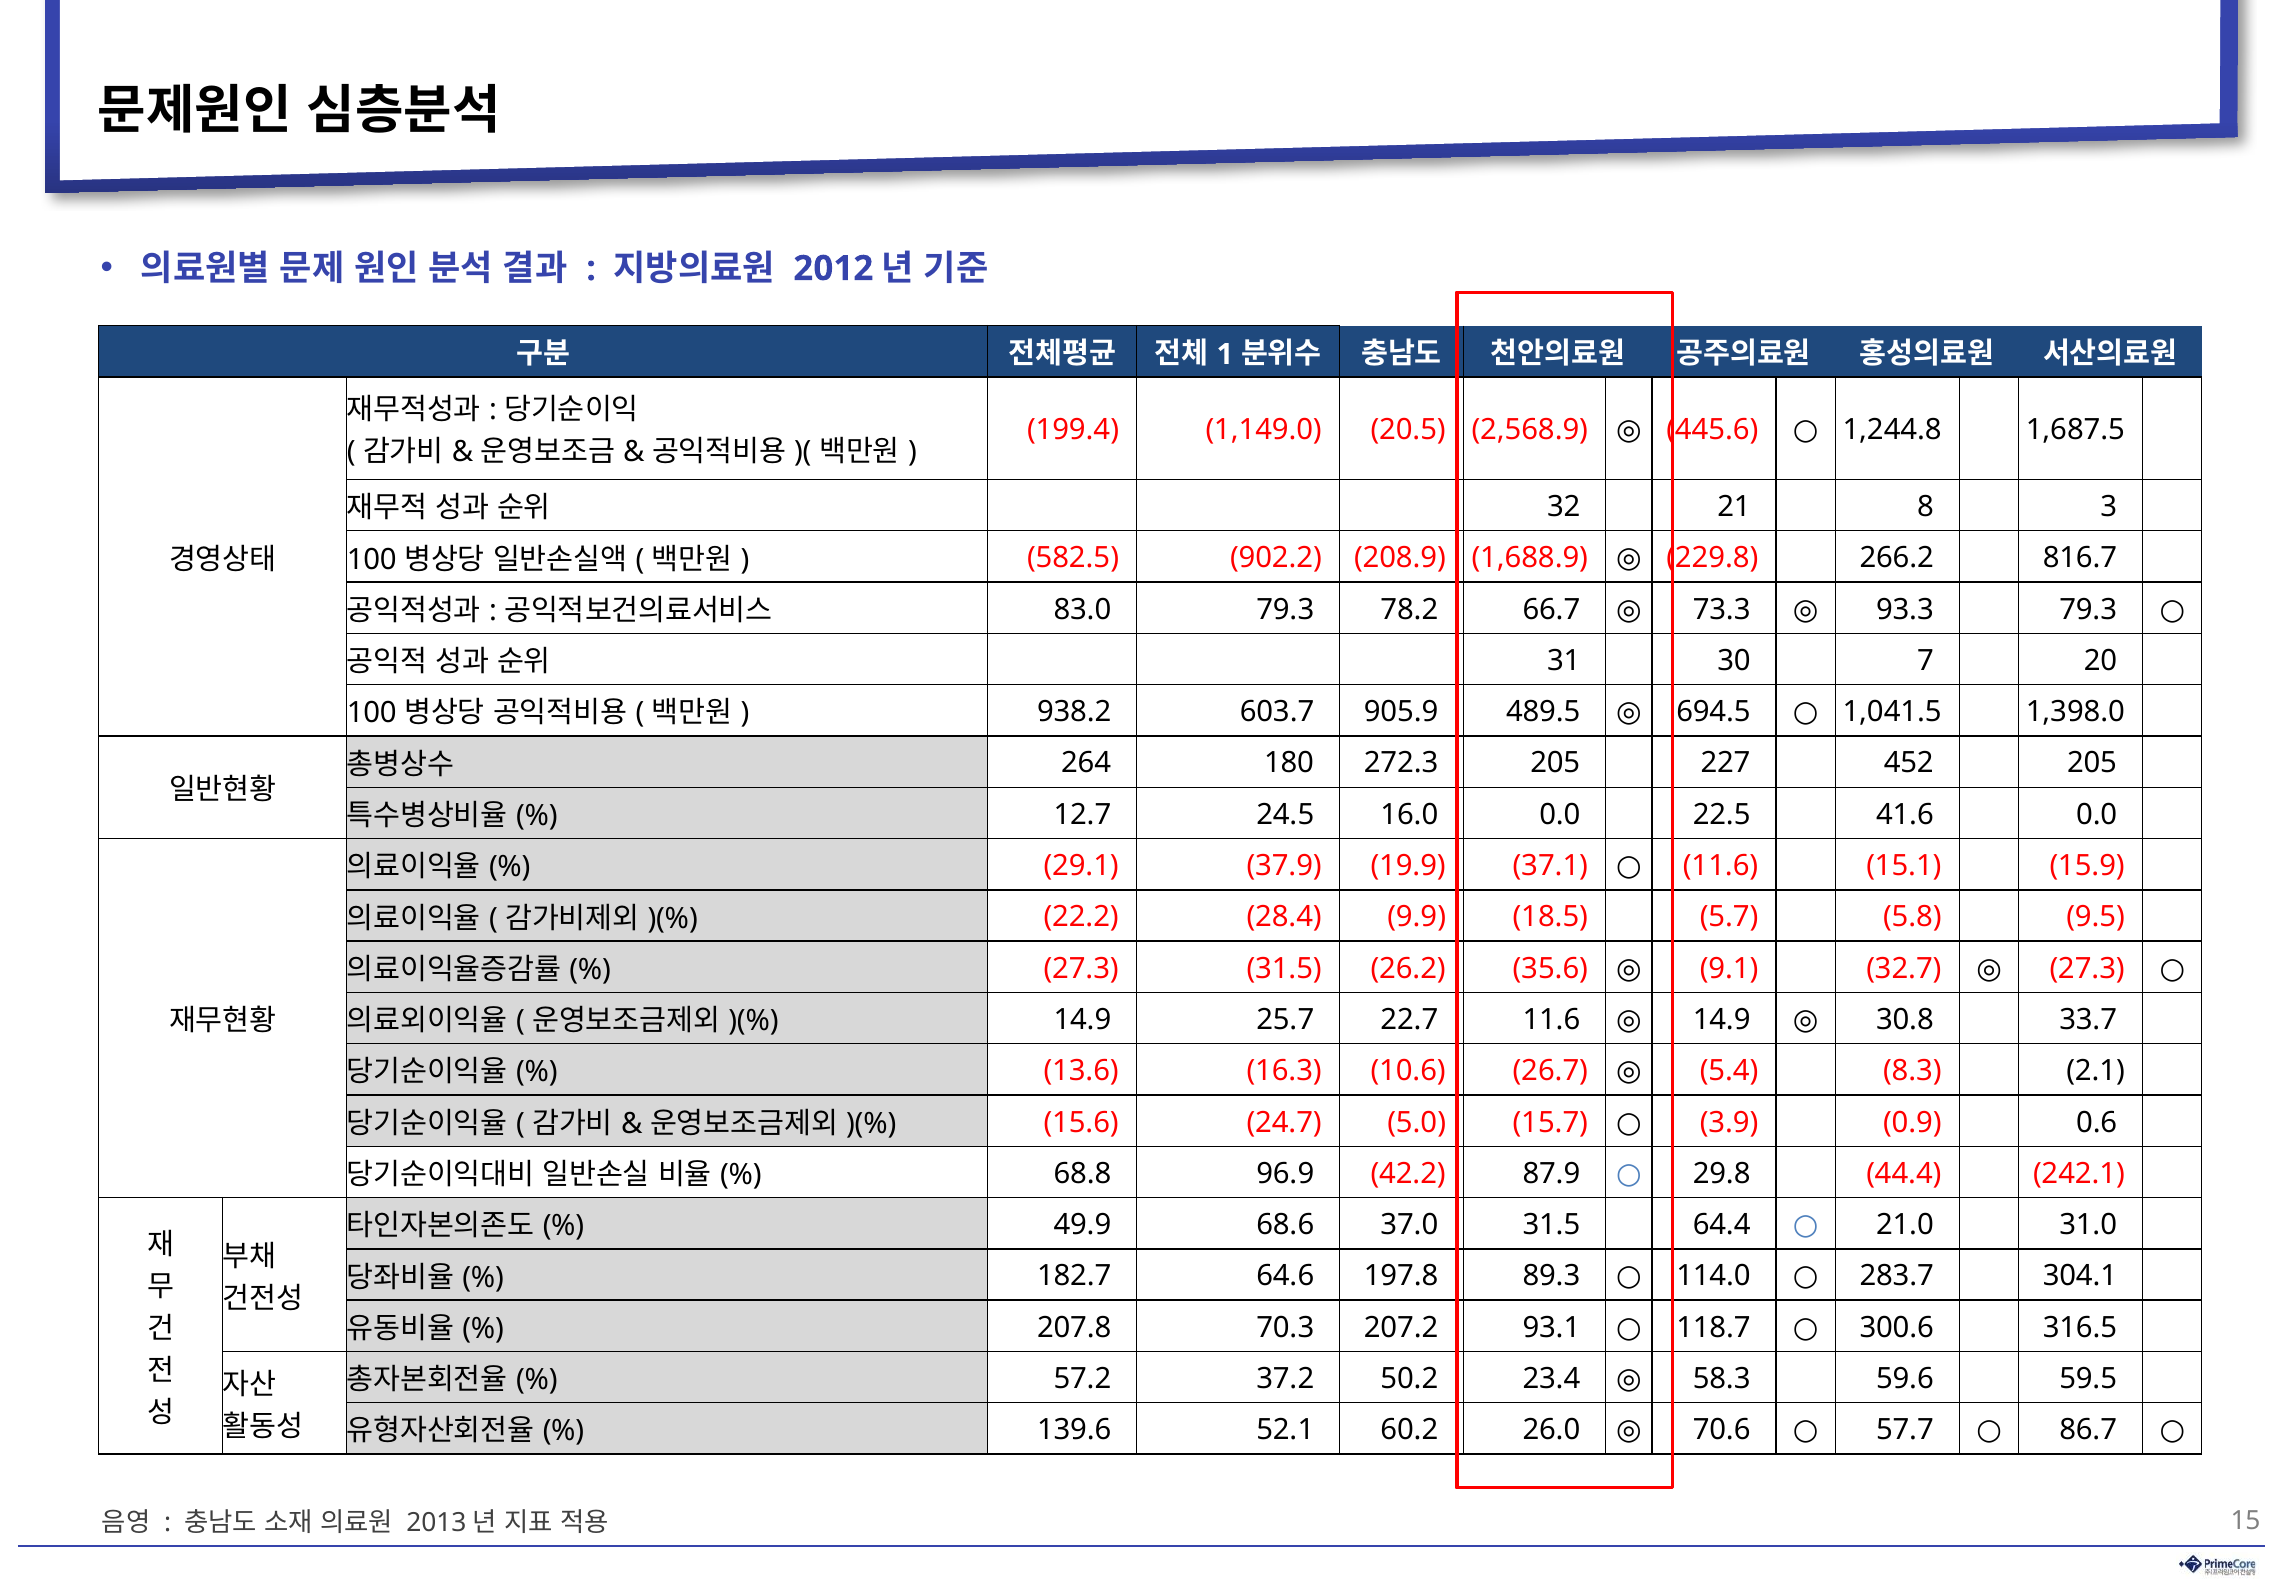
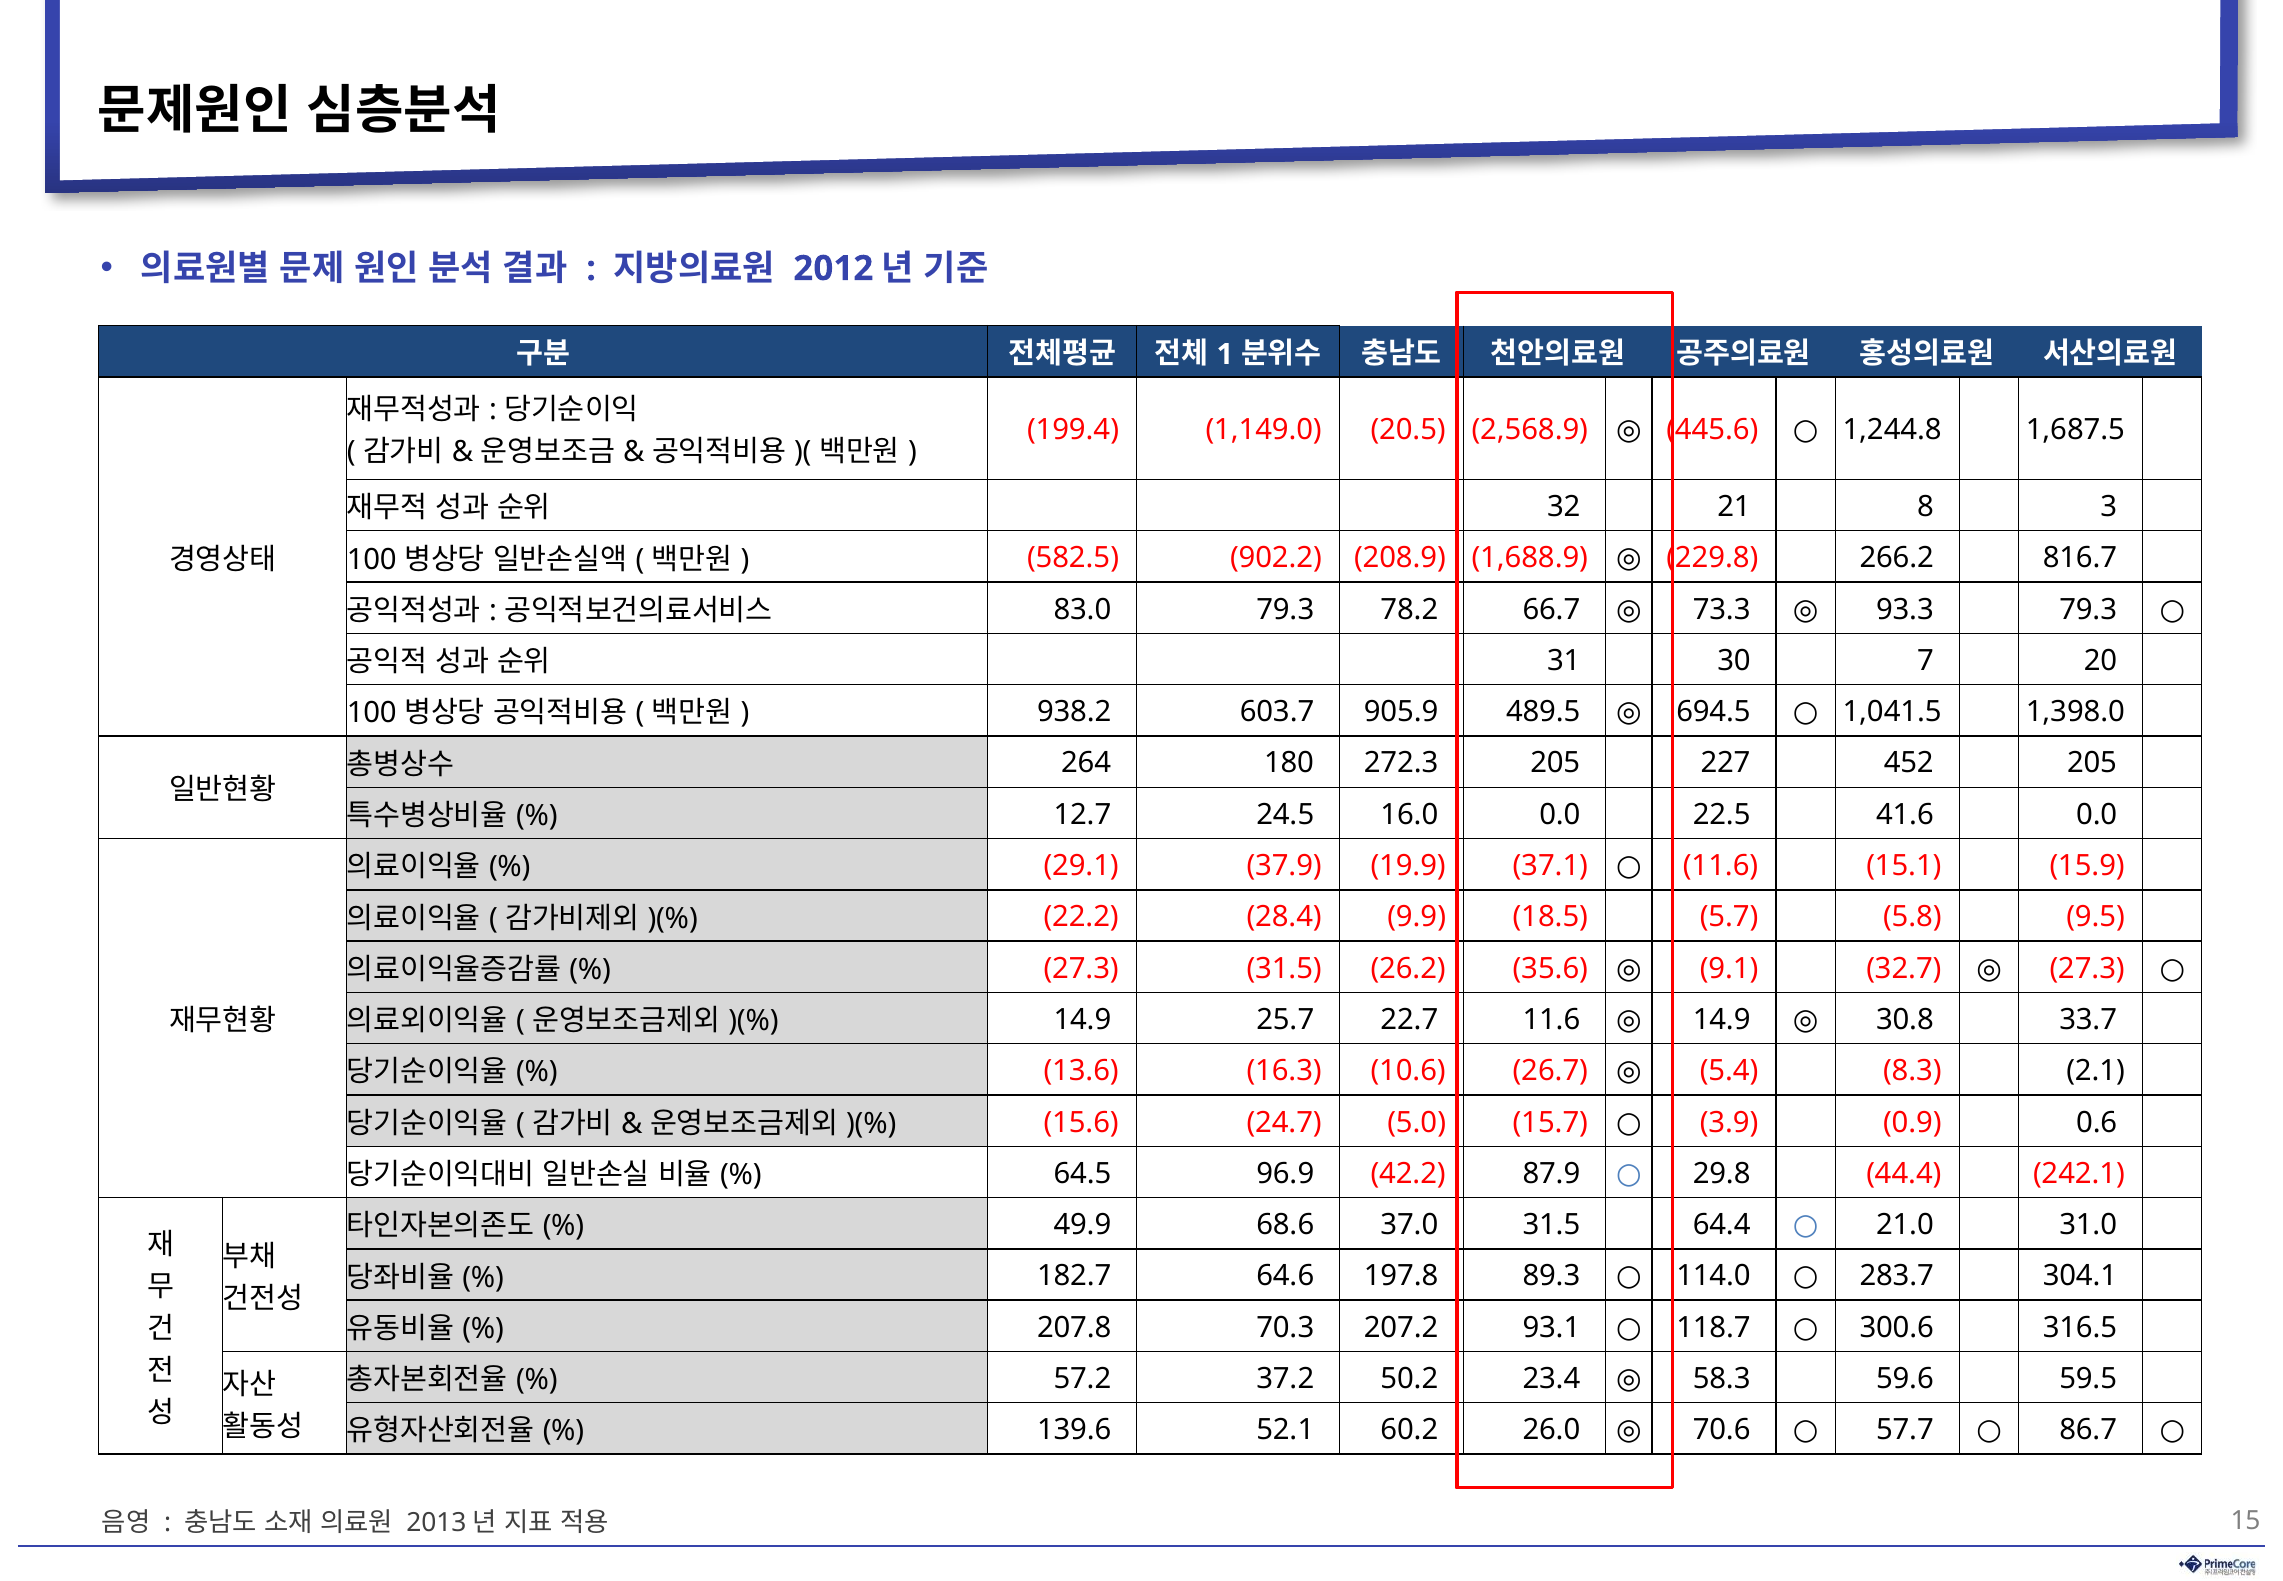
68.8: 68.8 -> 64.5
